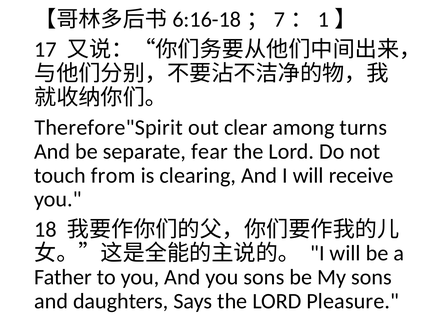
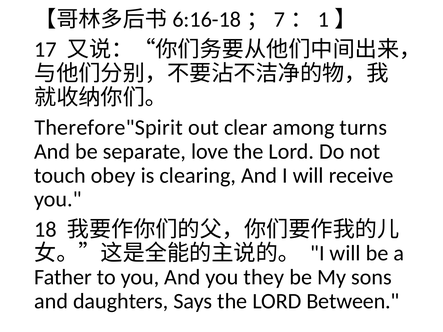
fear: fear -> love
from: from -> obey
you sons: sons -> they
Pleasure: Pleasure -> Between
